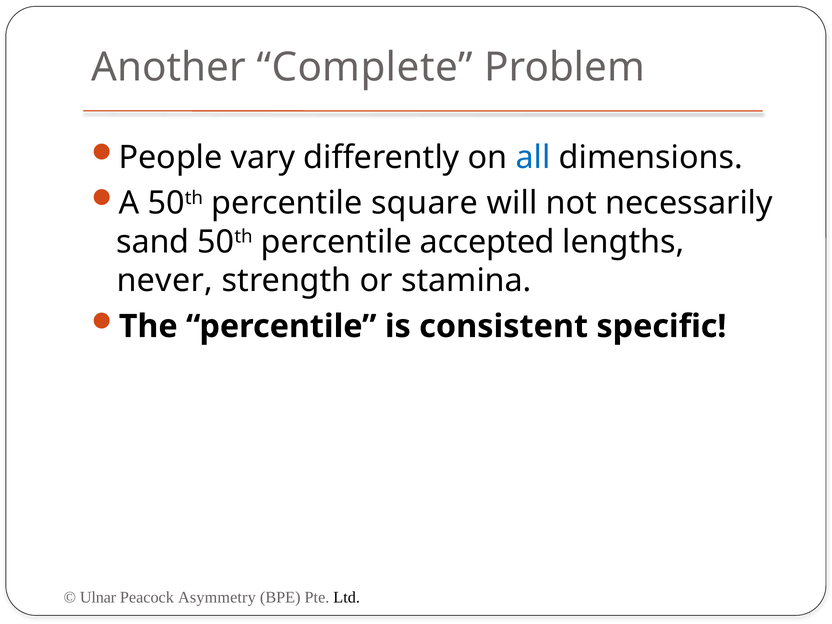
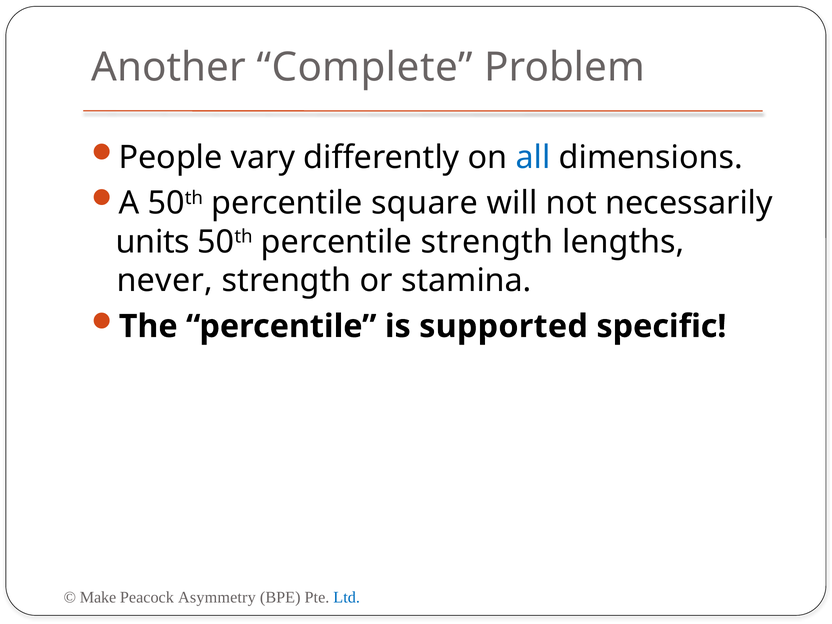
sand: sand -> units
percentile accepted: accepted -> strength
consistent: consistent -> supported
Ulnar: Ulnar -> Make
Ltd colour: black -> blue
